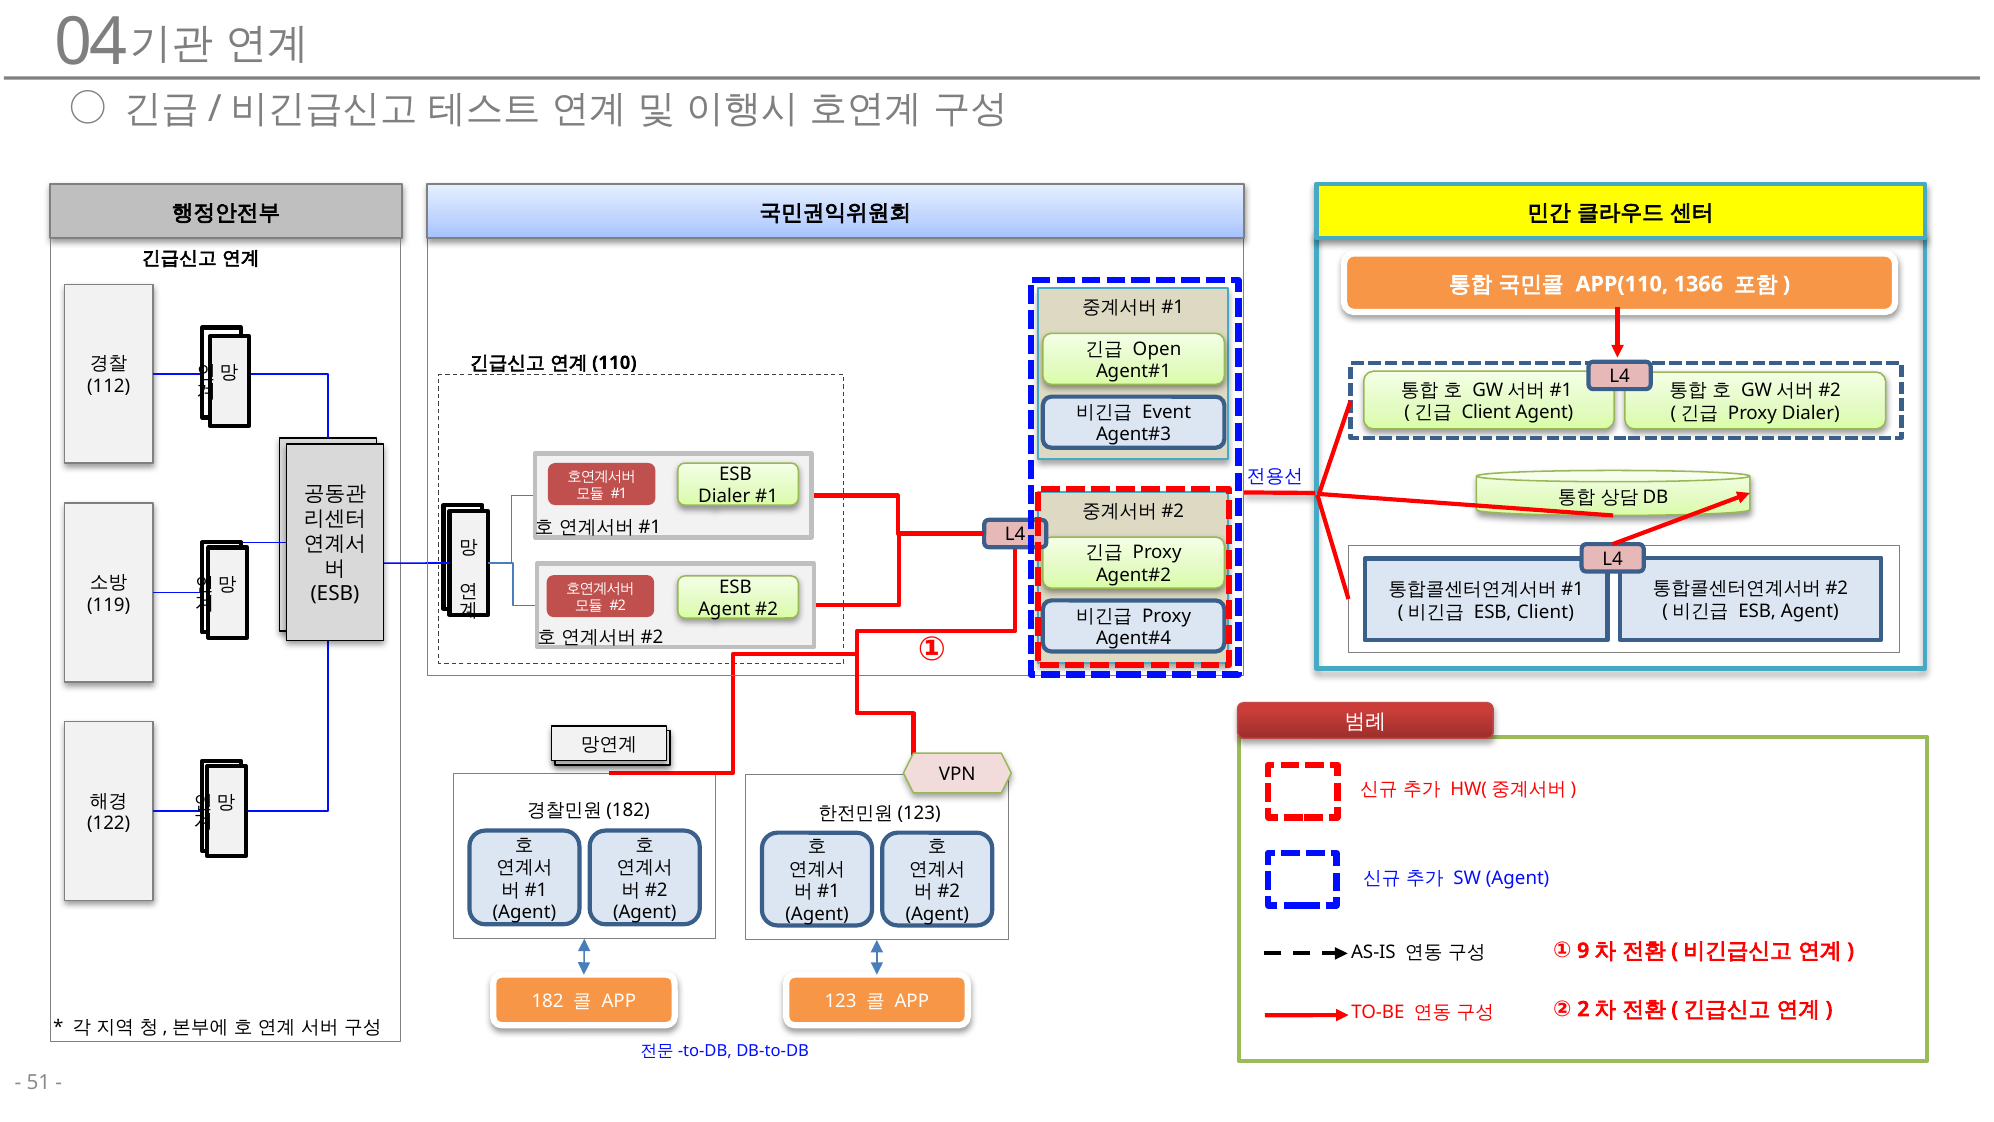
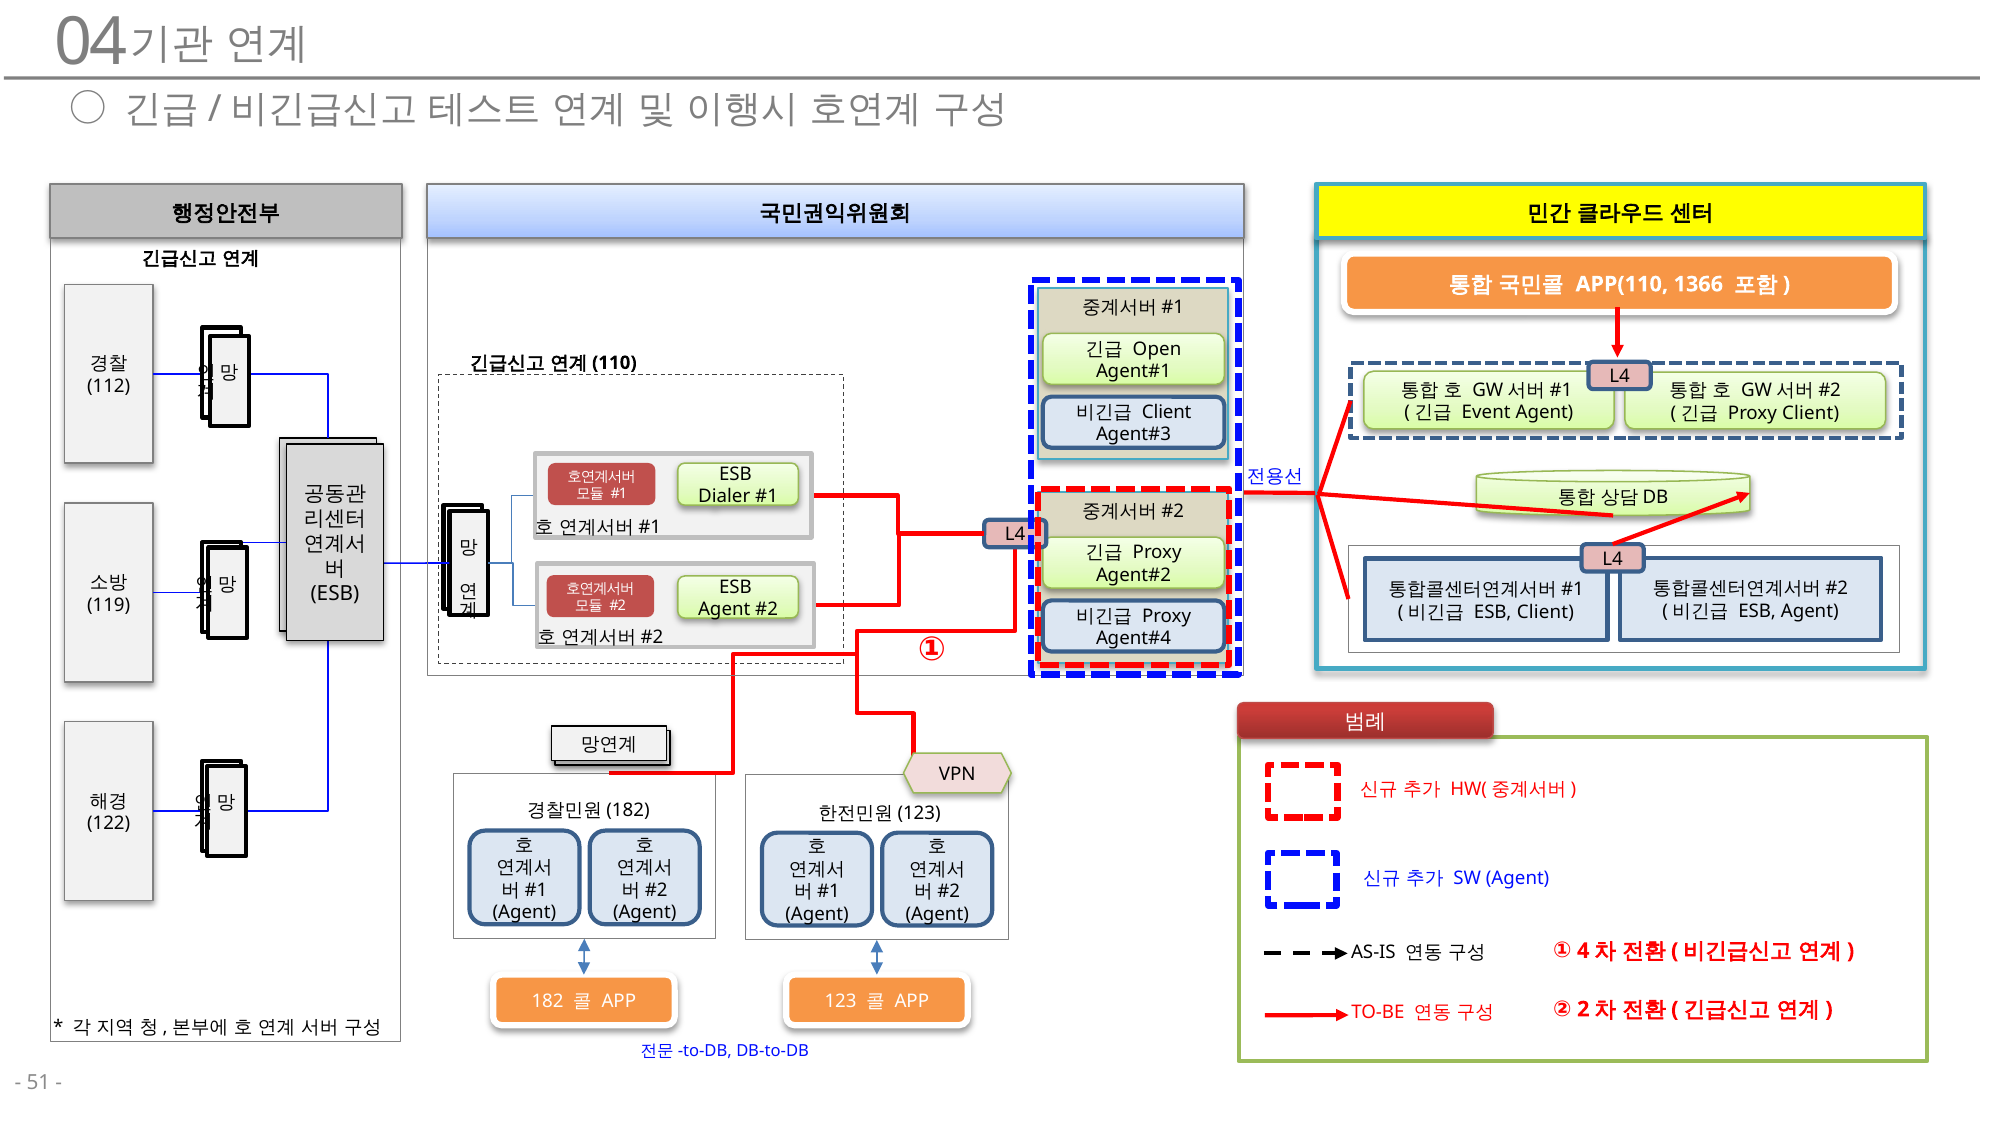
Event at (1167, 412): Event -> Client
Client at (1486, 412): Client -> Event
Proxy Dialer: Dialer -> Client
9: 9 -> 4
